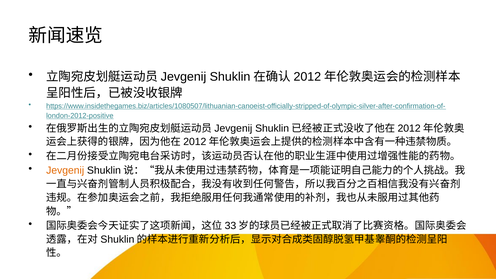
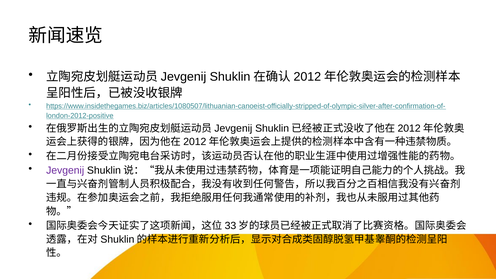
Jevgenij colour: orange -> purple
